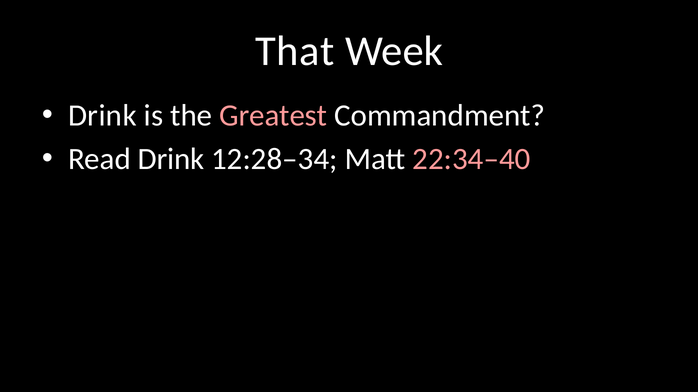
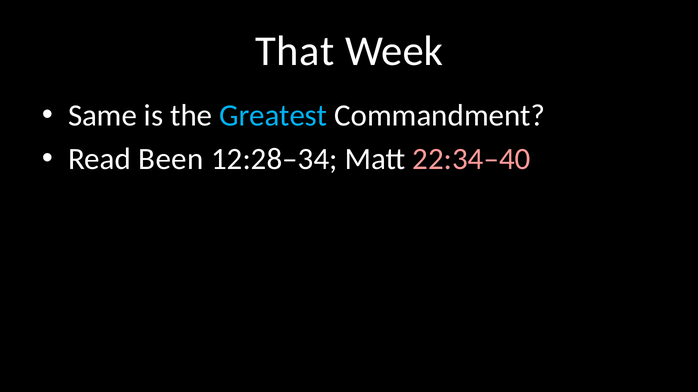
Drink at (102, 116): Drink -> Same
Greatest colour: pink -> light blue
Read Drink: Drink -> Been
